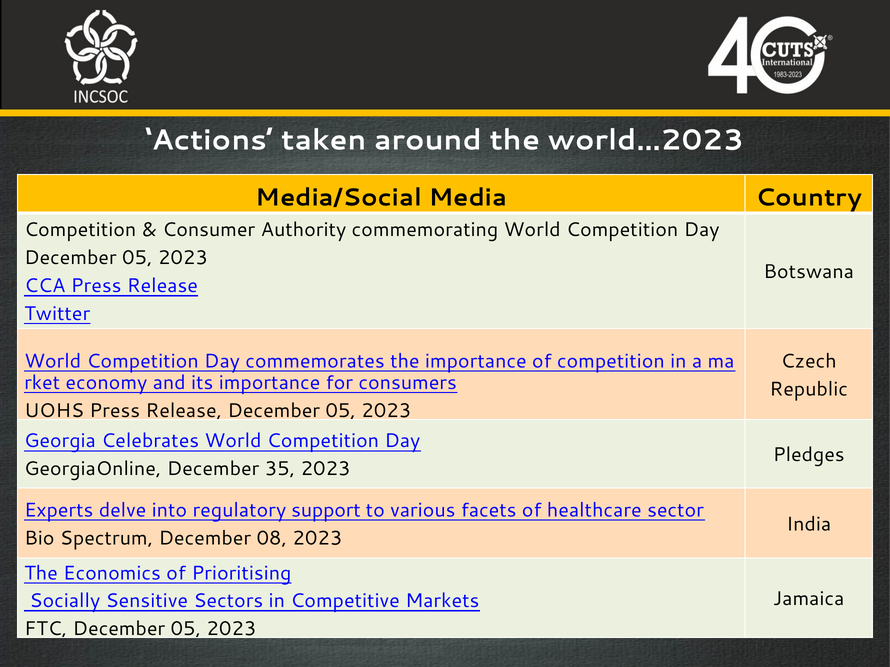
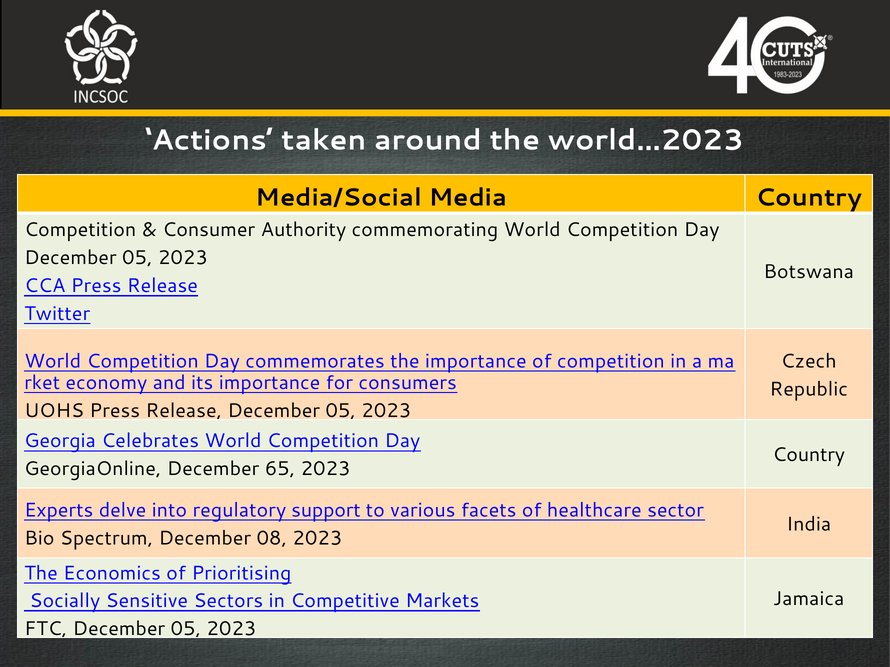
Pledges at (809, 455): Pledges -> Country
35: 35 -> 65
